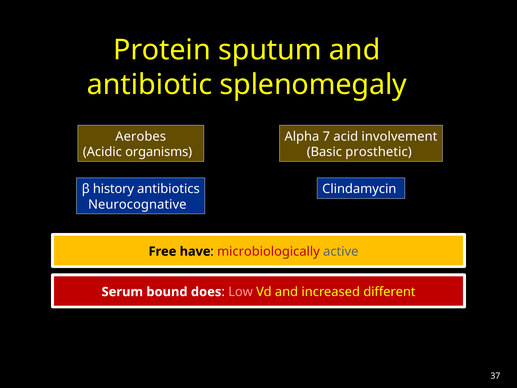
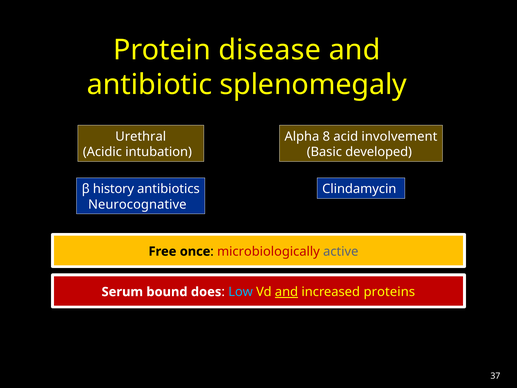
sputum: sputum -> disease
Aerobes: Aerobes -> Urethral
7: 7 -> 8
organisms: organisms -> intubation
prosthetic: prosthetic -> developed
have: have -> once
Low colour: pink -> light blue
and at (287, 292) underline: none -> present
different: different -> proteins
